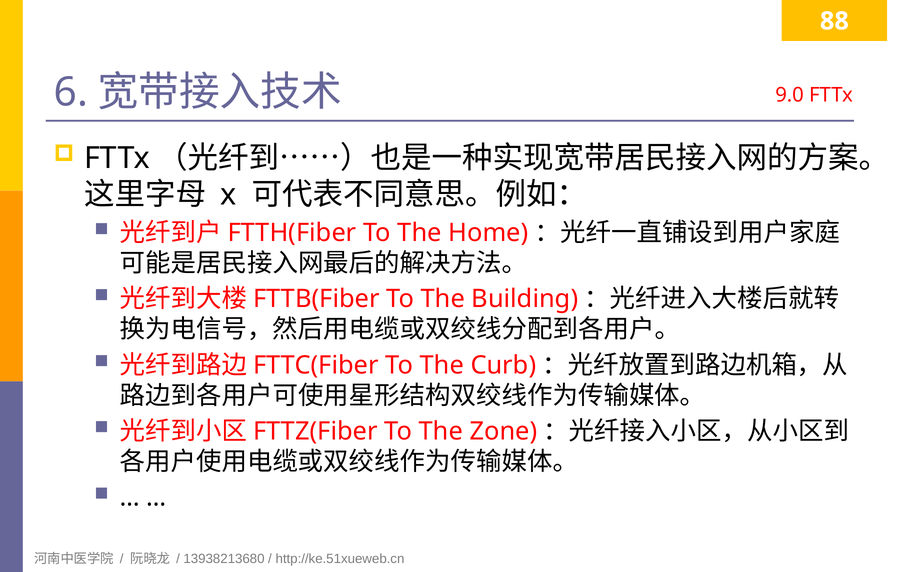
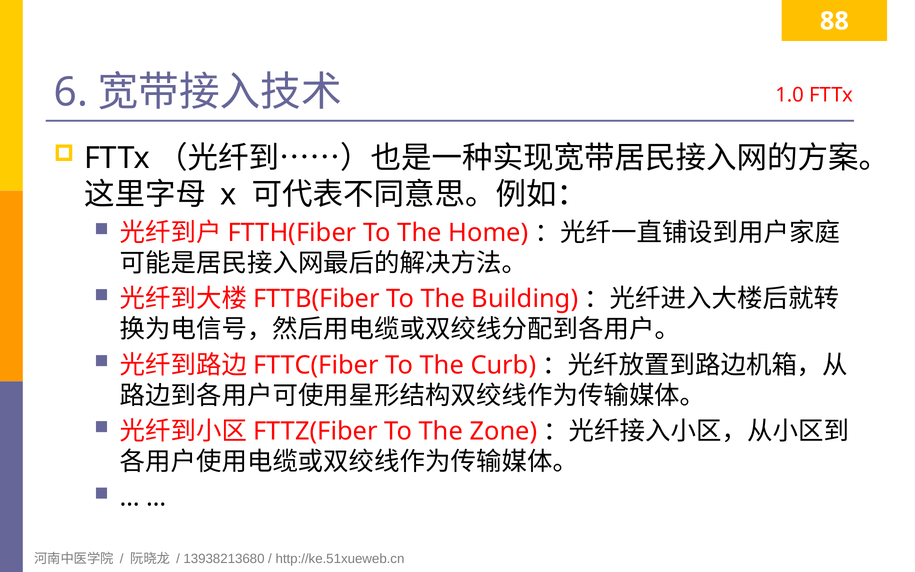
9.0: 9.0 -> 1.0
